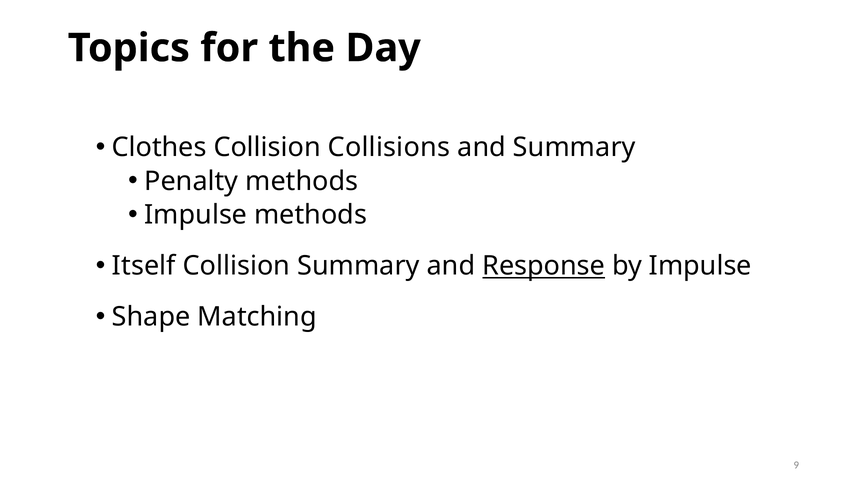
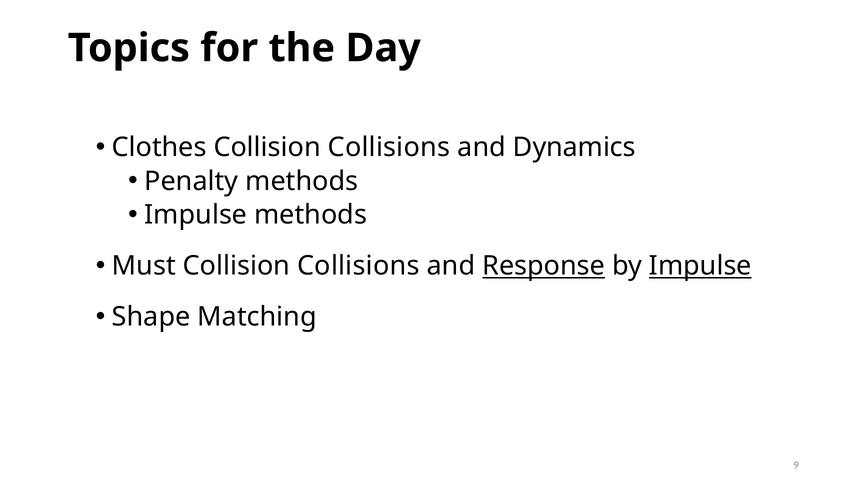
and Summary: Summary -> Dynamics
Itself: Itself -> Must
Summary at (358, 266): Summary -> Collisions
Impulse at (700, 266) underline: none -> present
